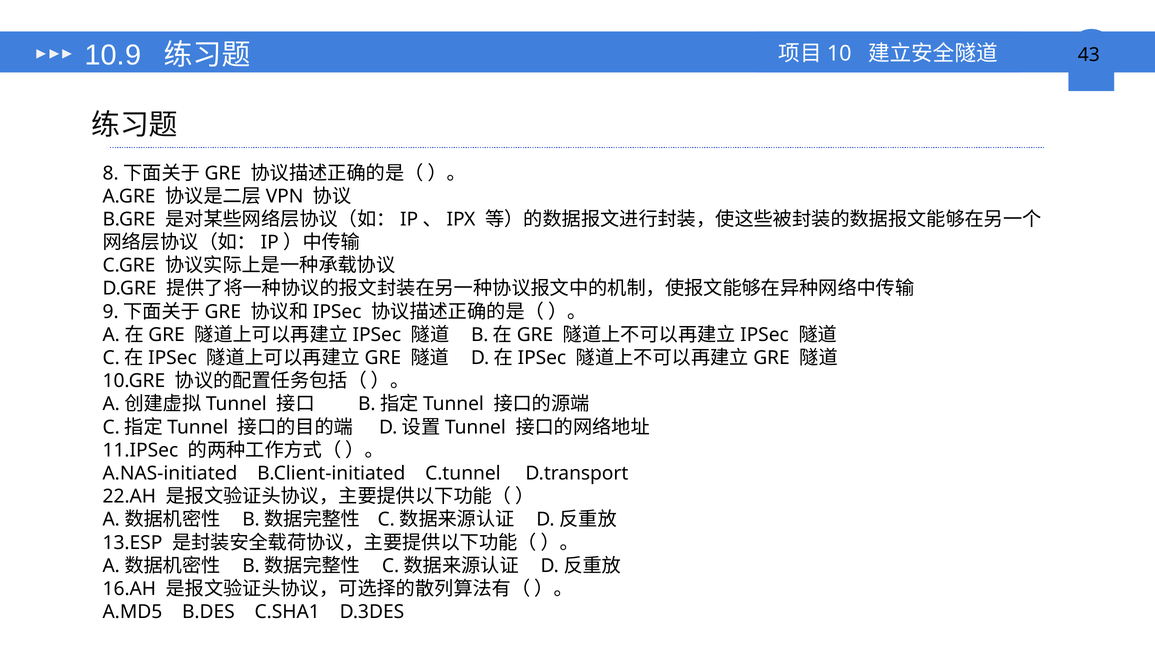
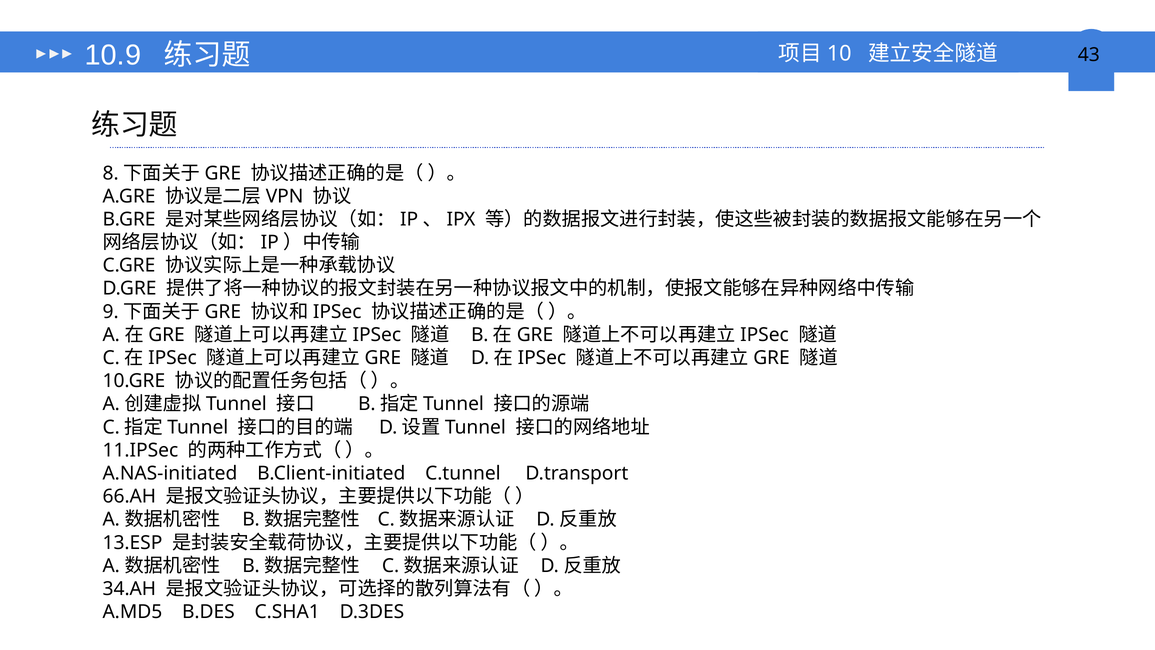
22.AH: 22.AH -> 66.AH
16.AH: 16.AH -> 34.AH
